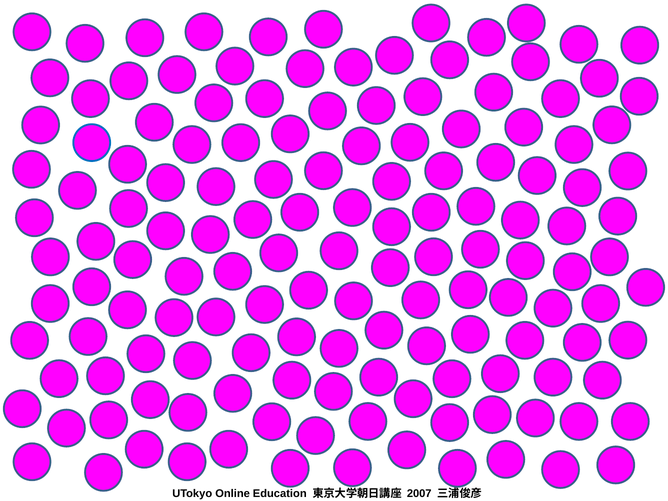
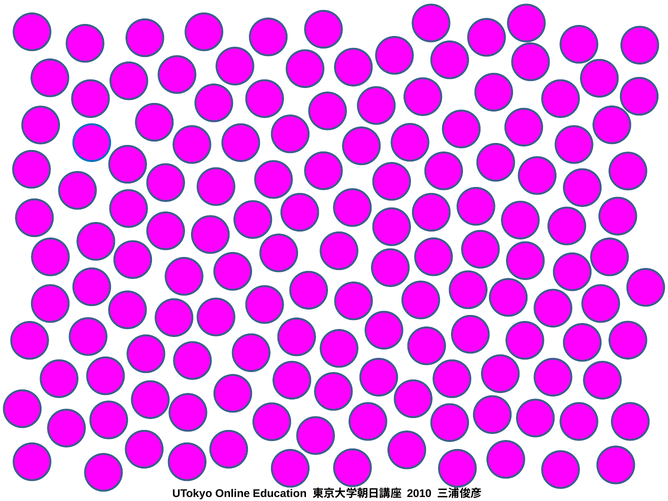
2007: 2007 -> 2010
